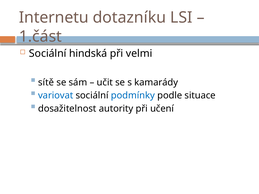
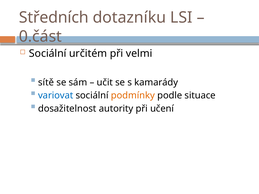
Internetu: Internetu -> Středních
1.část: 1.část -> 0.část
hindská: hindská -> určitém
podmínky colour: blue -> orange
